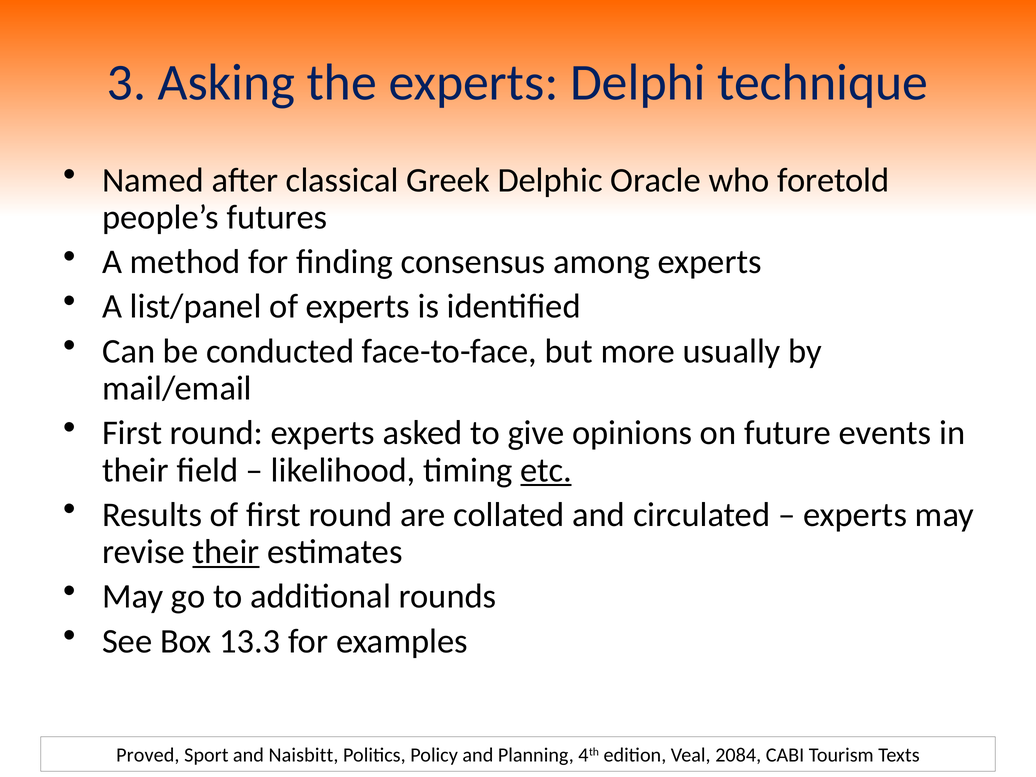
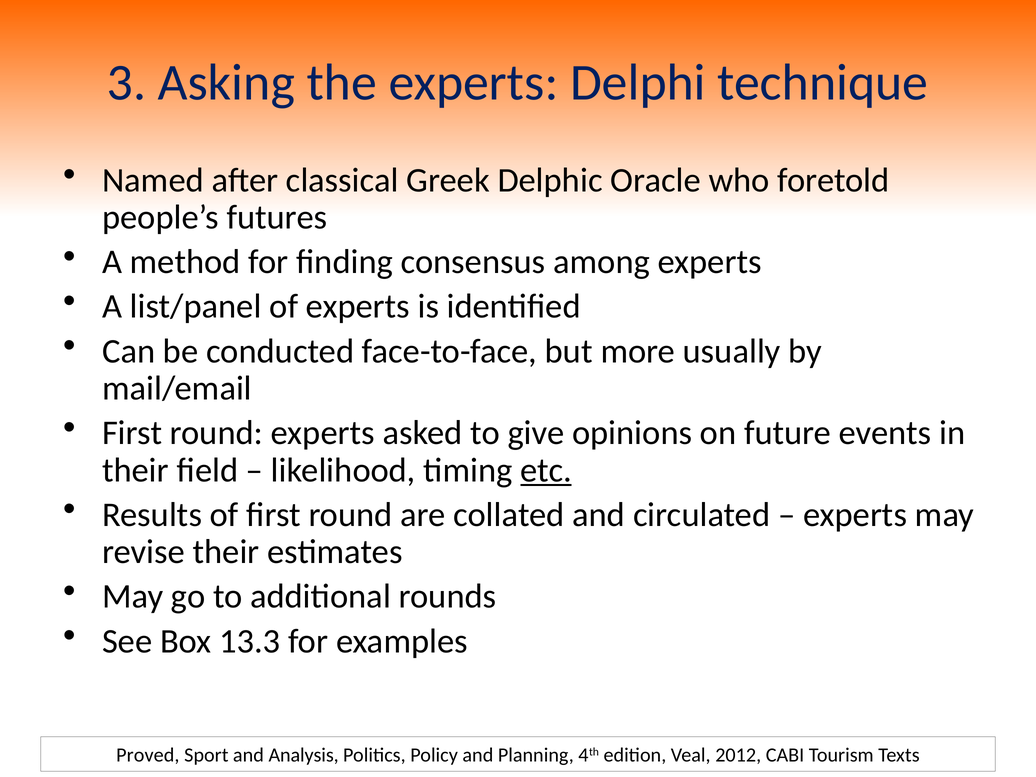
their at (226, 552) underline: present -> none
Naisbitt: Naisbitt -> Analysis
2084: 2084 -> 2012
